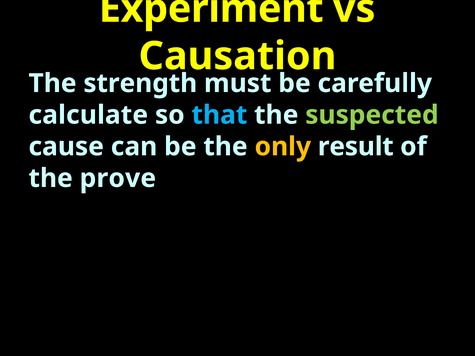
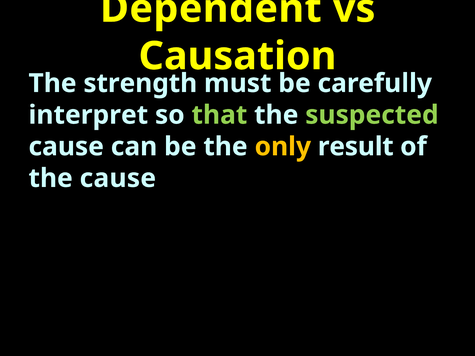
Experiment: Experiment -> Dependent
calculate: calculate -> interpret
that colour: light blue -> light green
the prove: prove -> cause
